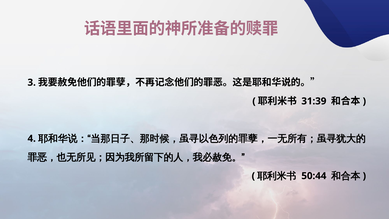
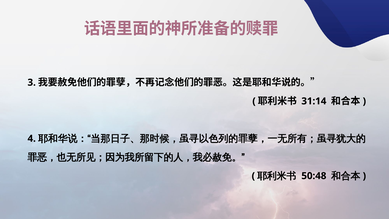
31:39: 31:39 -> 31:14
50:44: 50:44 -> 50:48
